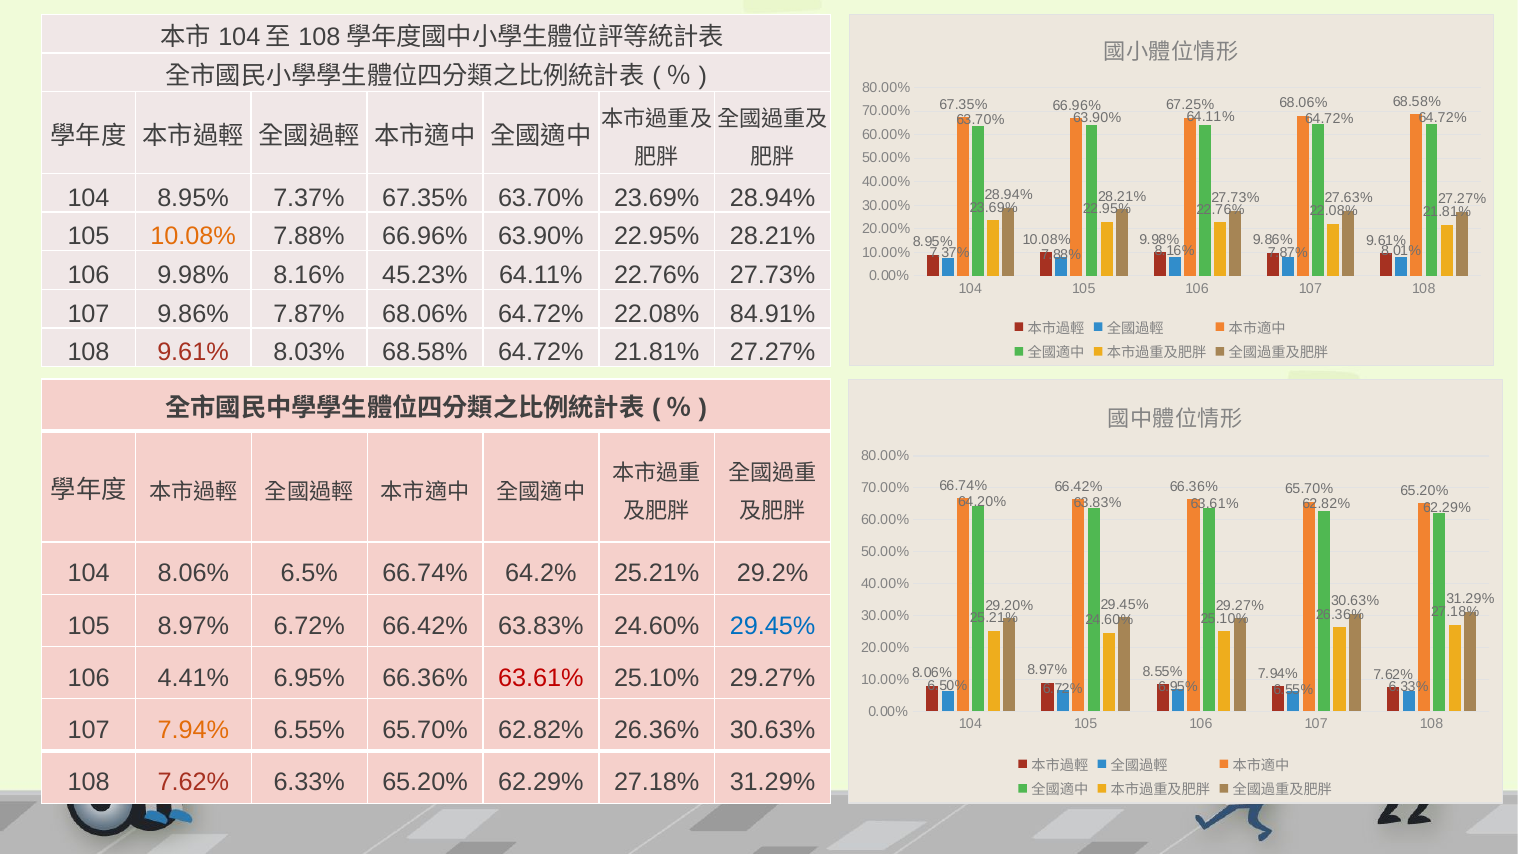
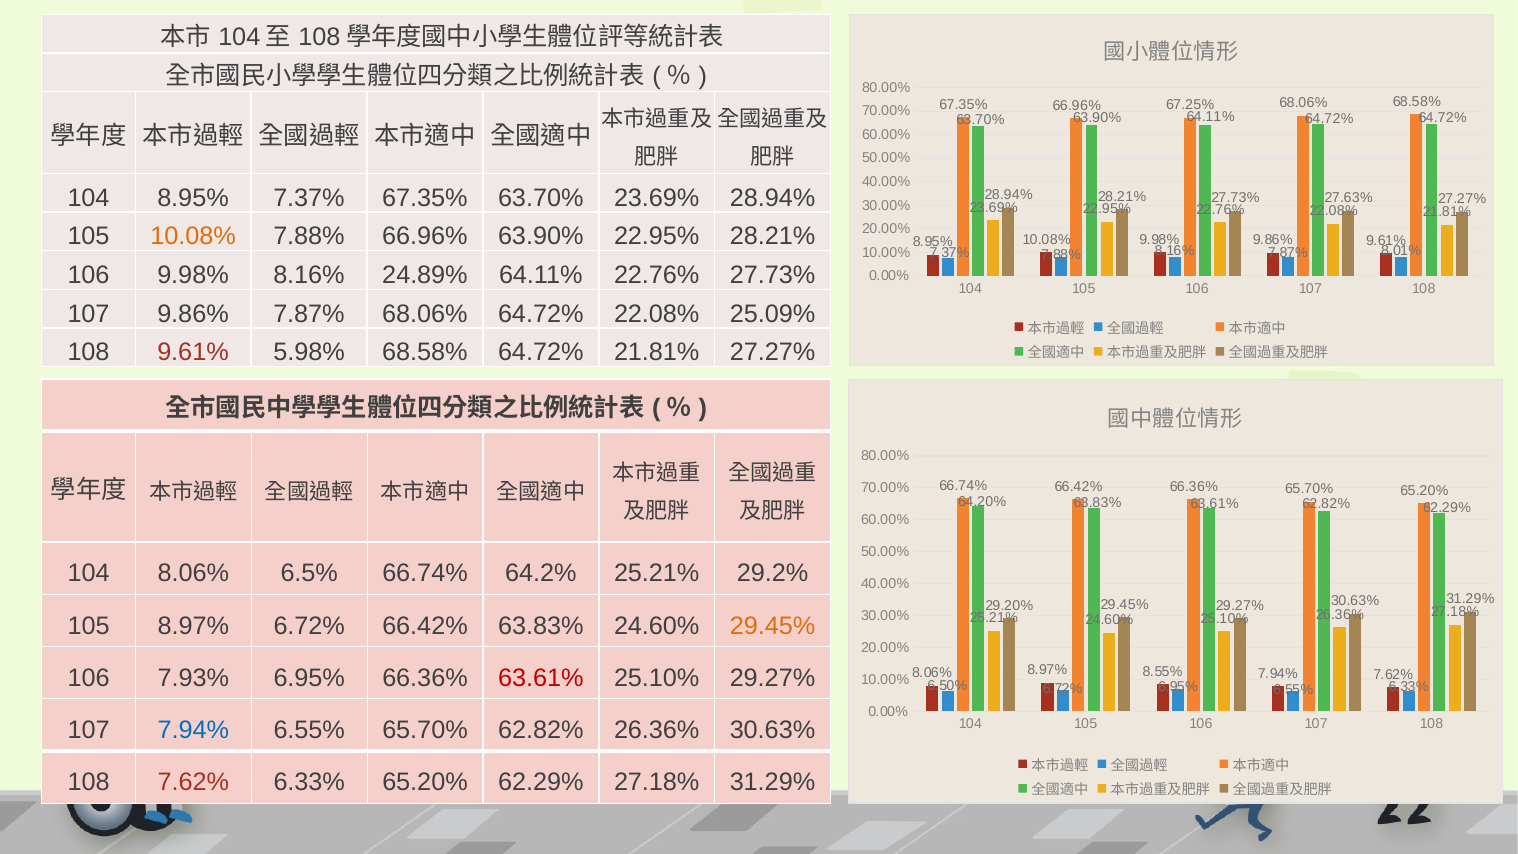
45.23%: 45.23% -> 24.89%
84.91%: 84.91% -> 25.09%
8.03%: 8.03% -> 5.98%
29.45% at (773, 626) colour: blue -> orange
4.41%: 4.41% -> 7.93%
7.94% at (193, 730) colour: orange -> blue
